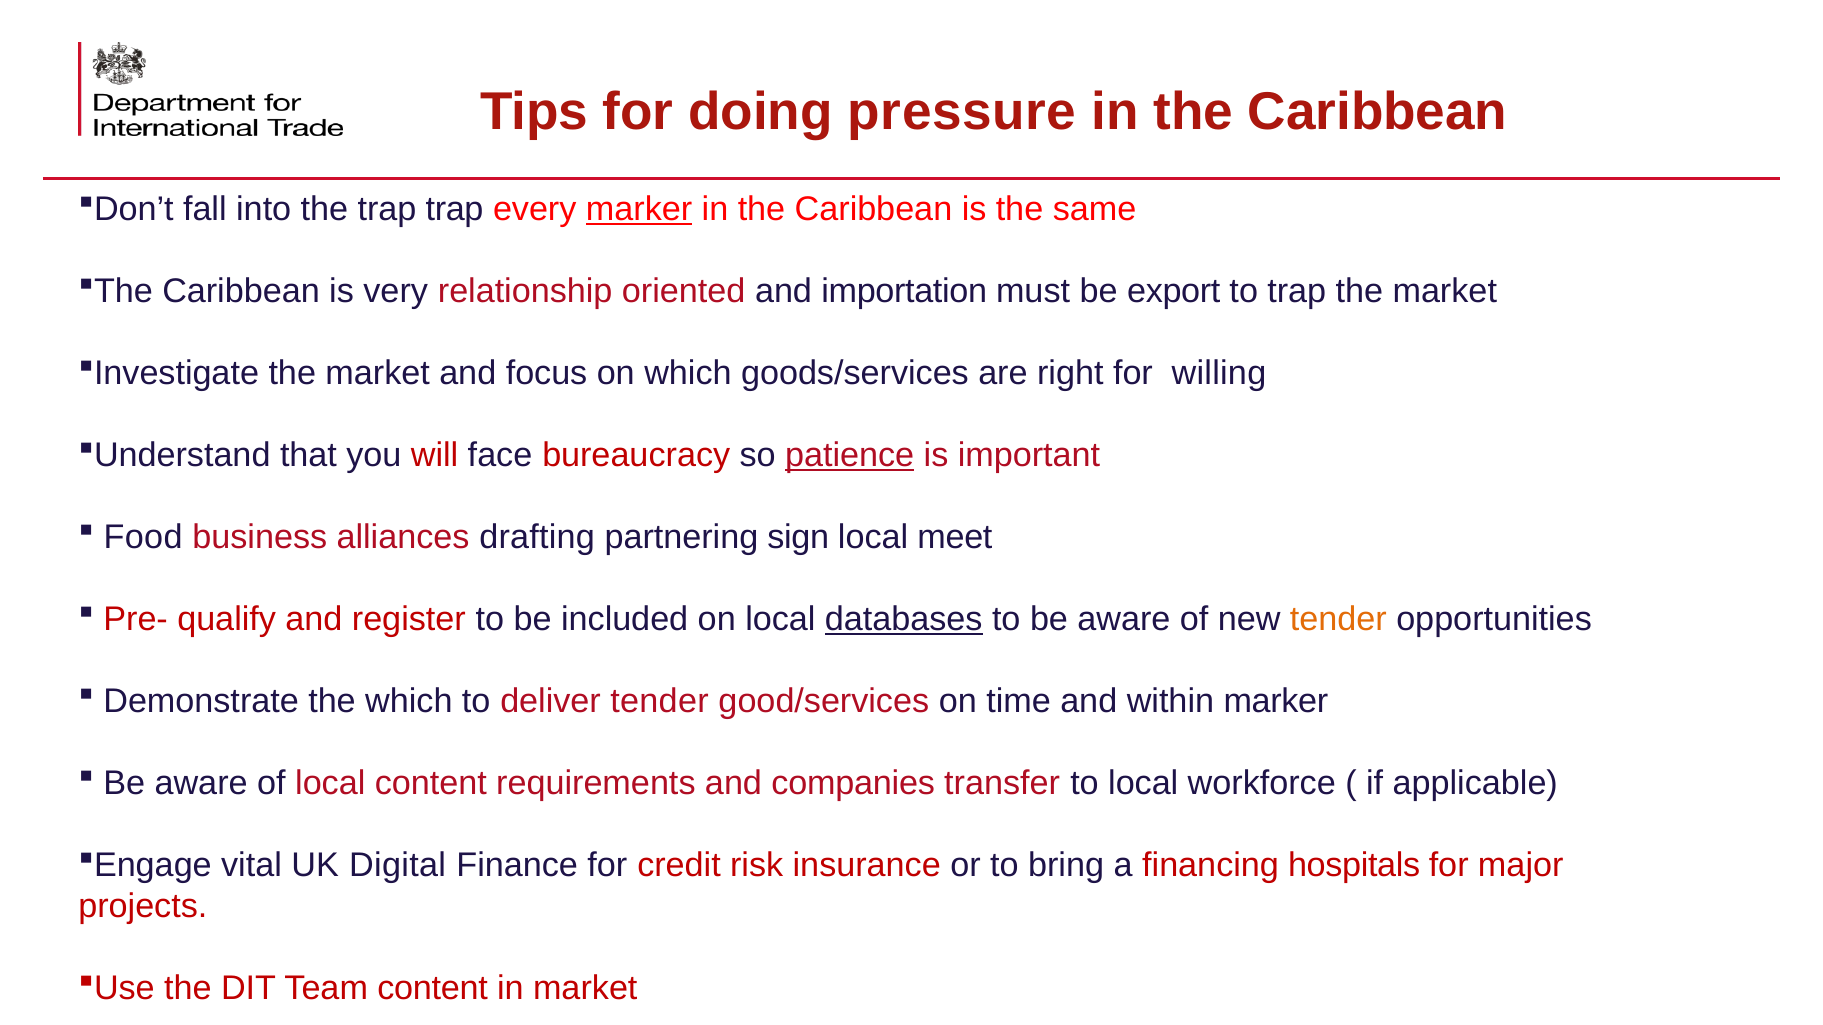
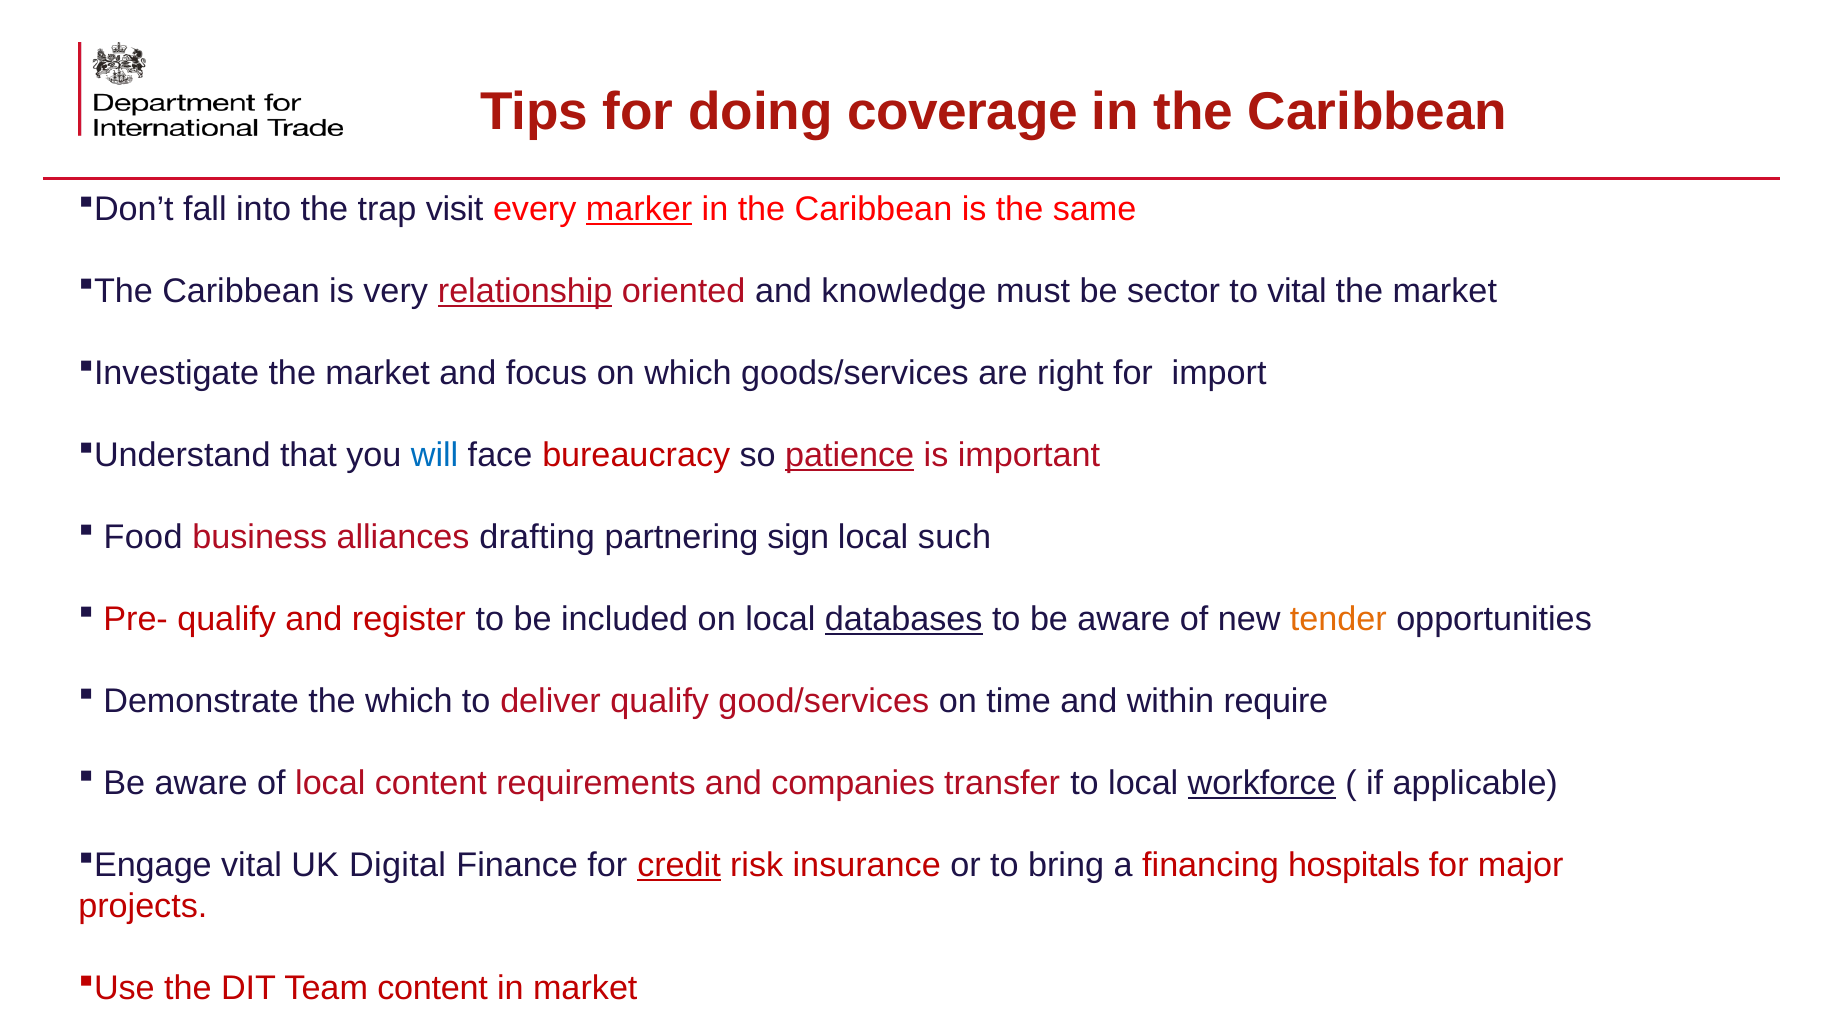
pressure: pressure -> coverage
trap trap: trap -> visit
relationship underline: none -> present
importation: importation -> knowledge
export: export -> sector
to trap: trap -> vital
willing: willing -> import
will colour: red -> blue
meet: meet -> such
deliver tender: tender -> qualify
within marker: marker -> require
workforce underline: none -> present
credit underline: none -> present
